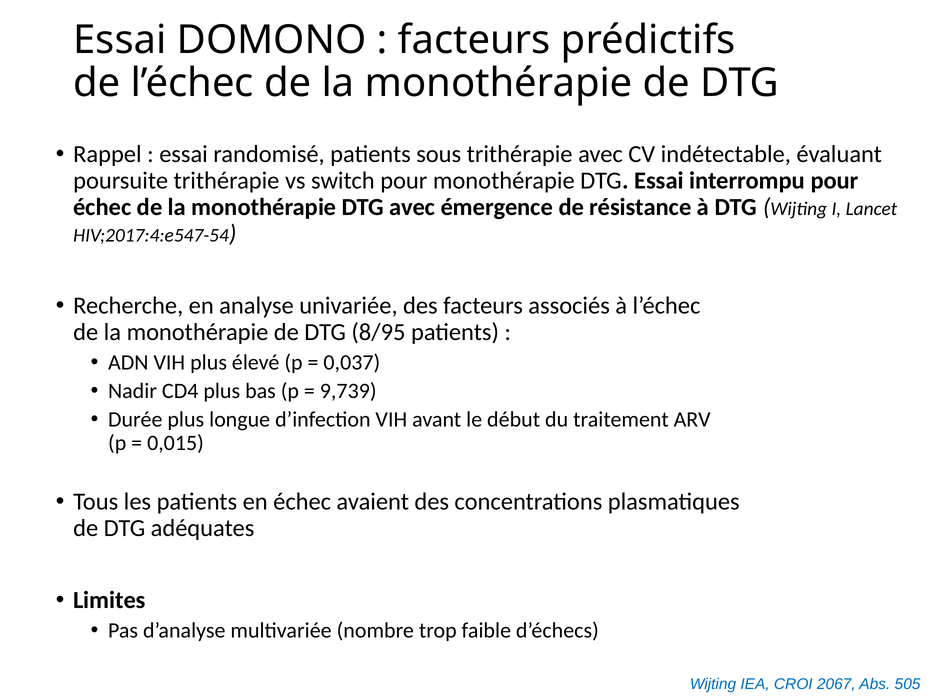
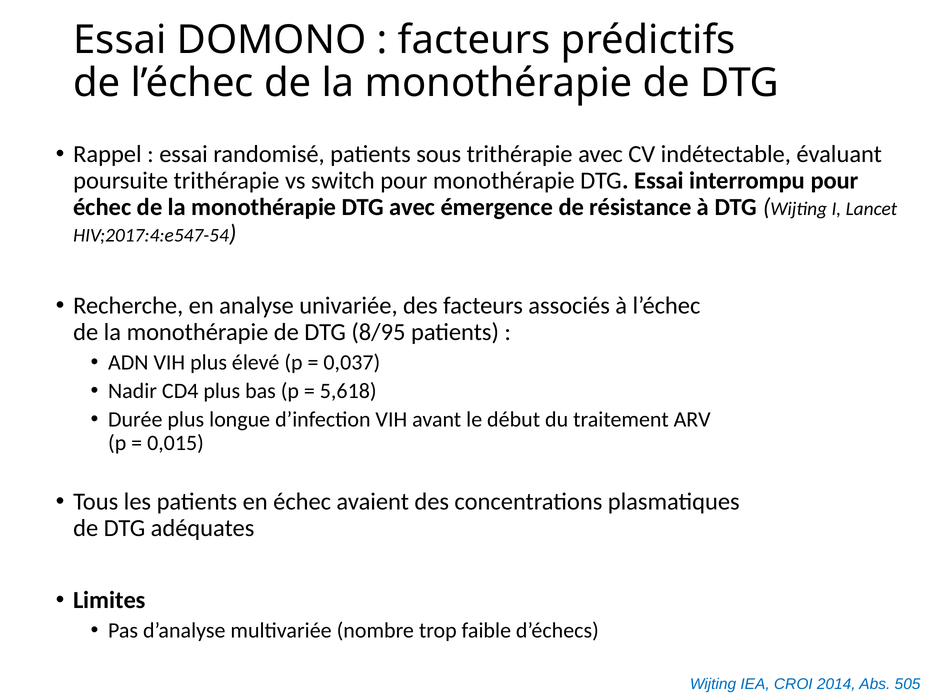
9,739: 9,739 -> 5,618
2067: 2067 -> 2014
